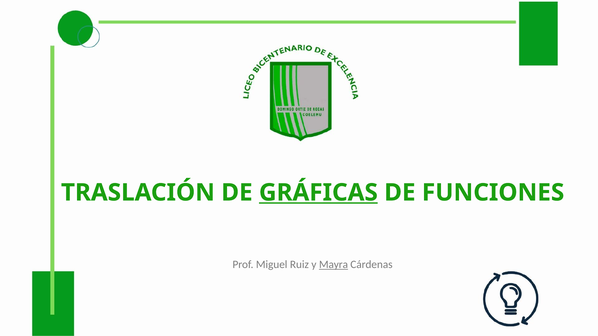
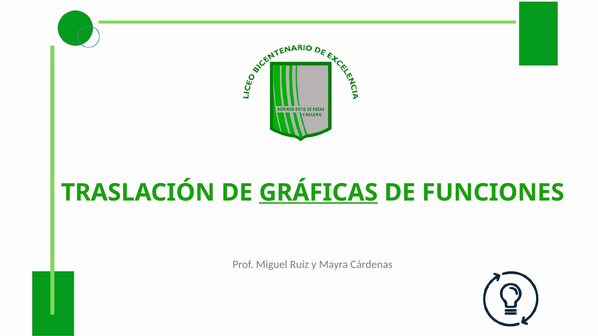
Mayra underline: present -> none
